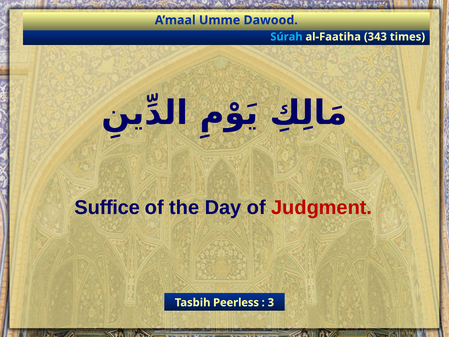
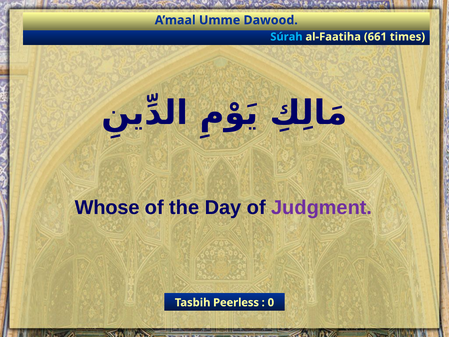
343: 343 -> 661
Suffice: Suffice -> Whose
Judgment colour: red -> purple
3: 3 -> 0
